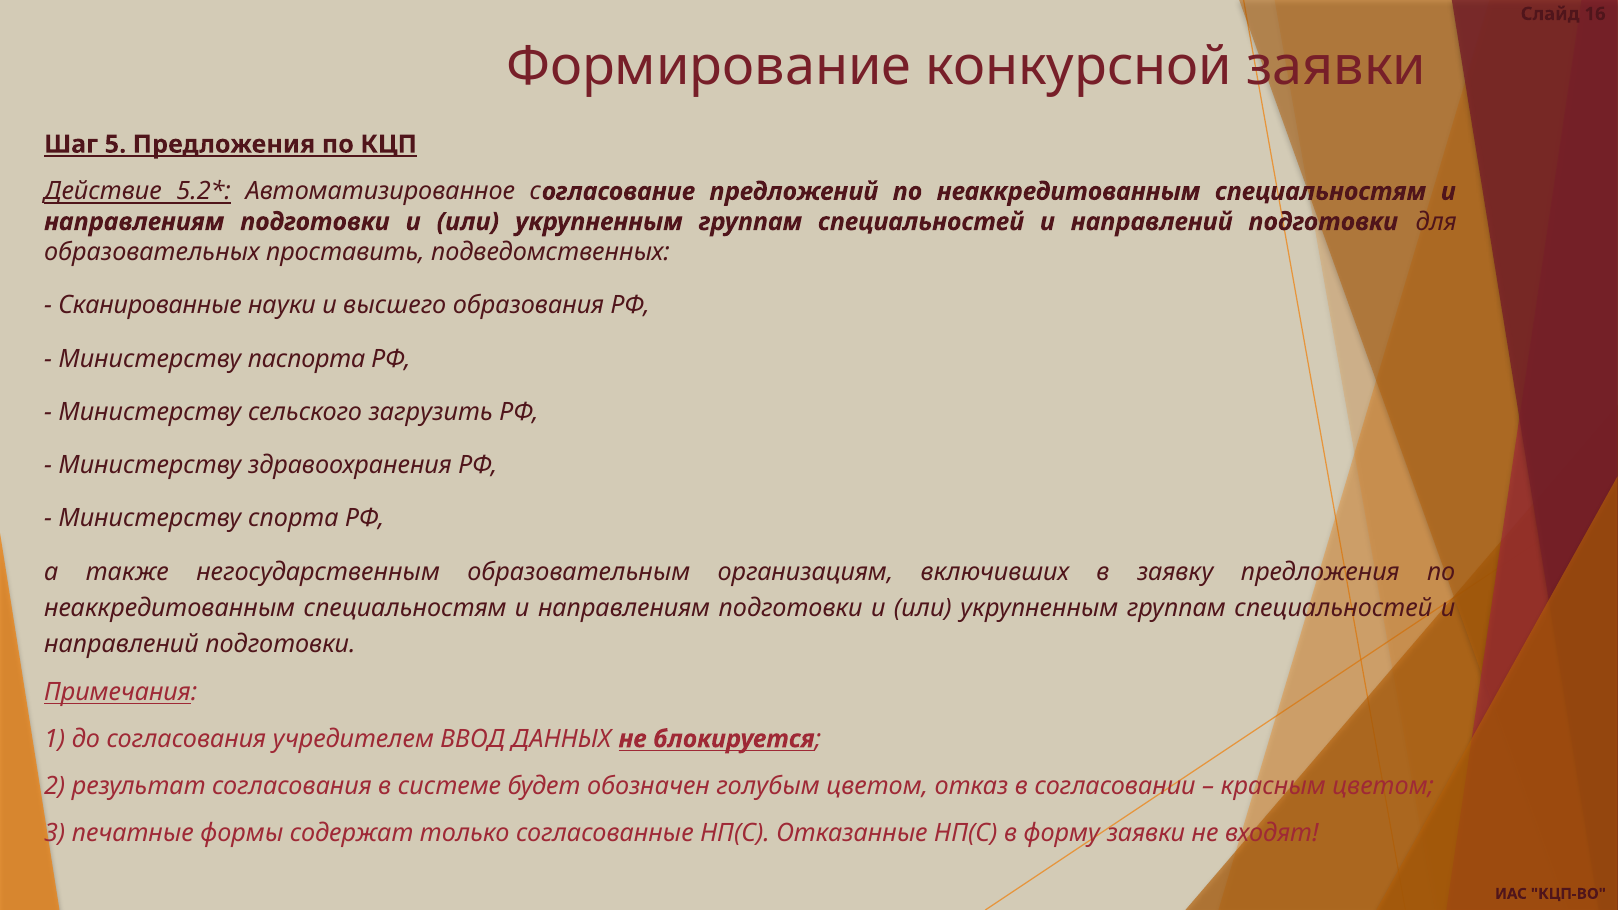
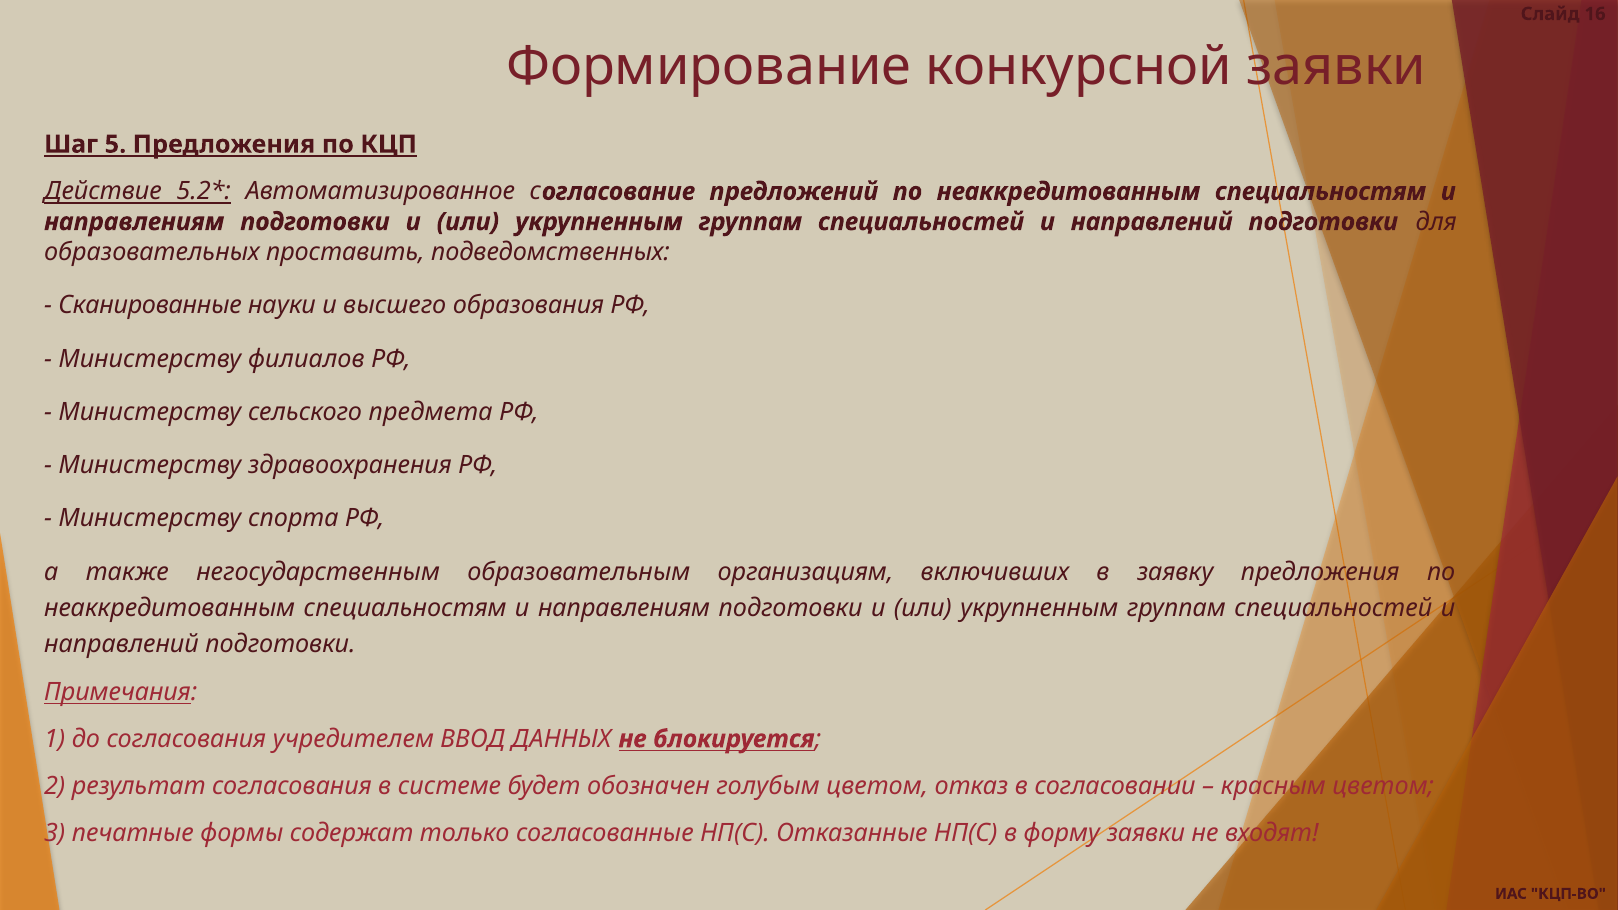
паспорта: паспорта -> филиалов
загрузить: загрузить -> предмета
